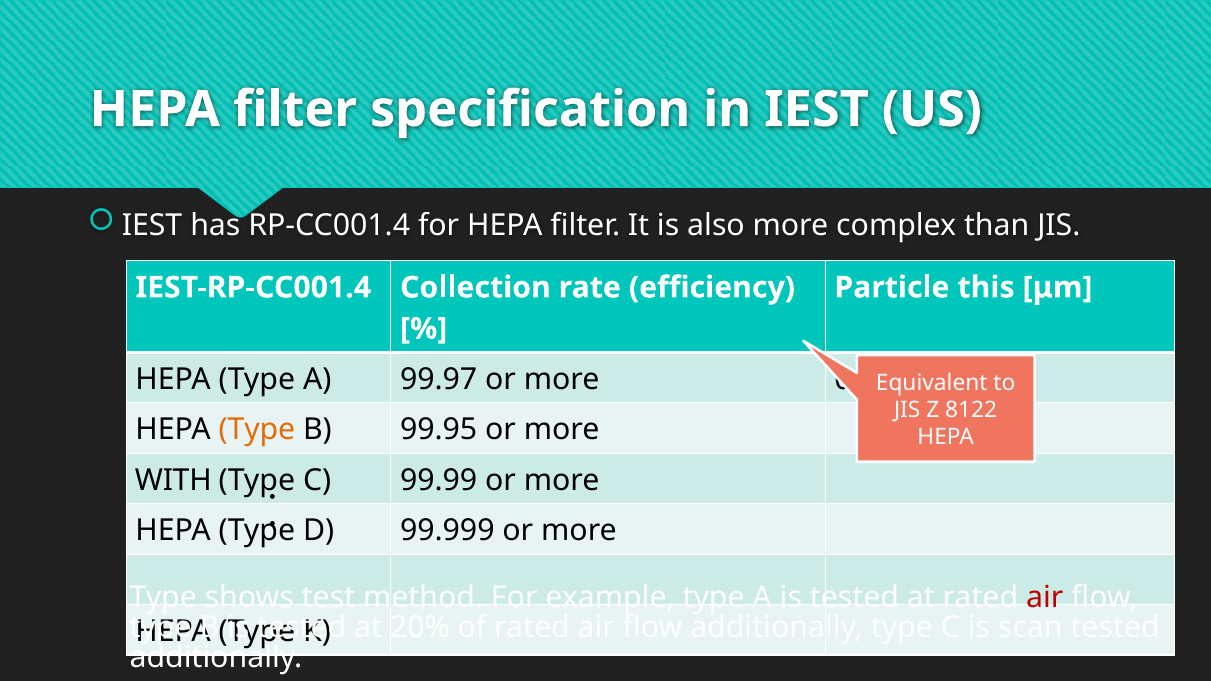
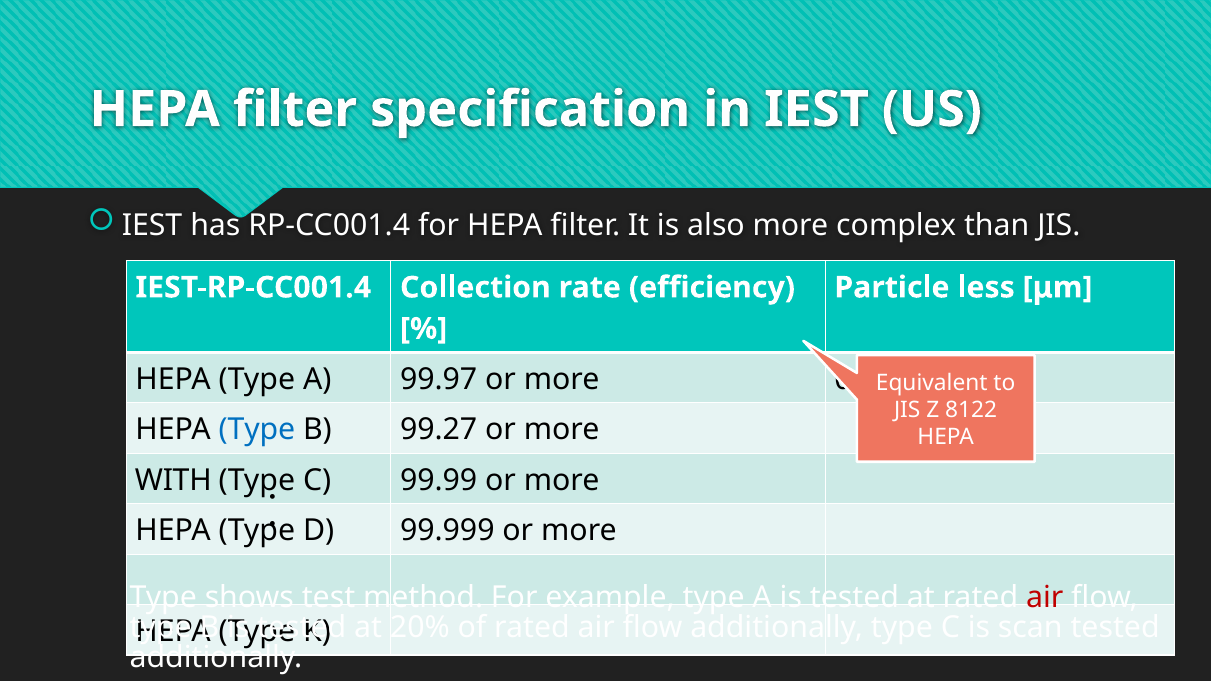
this: this -> less
Type at (257, 430) colour: orange -> blue
99.95: 99.95 -> 99.27
